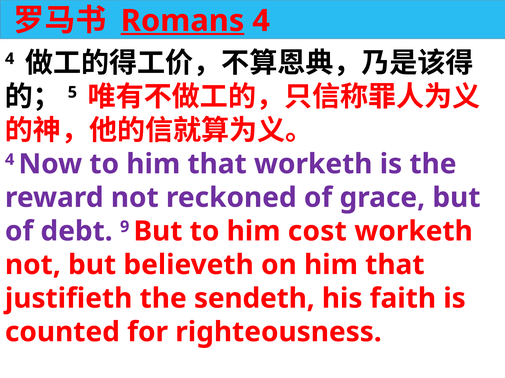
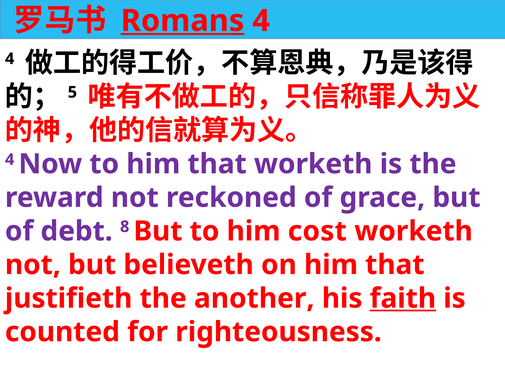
9: 9 -> 8
sendeth: sendeth -> another
faith underline: none -> present
